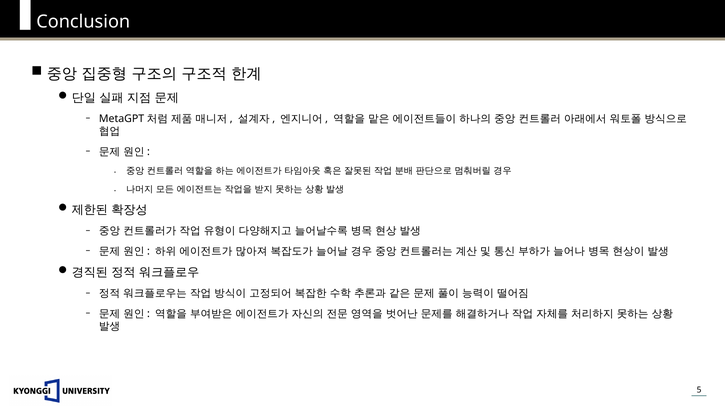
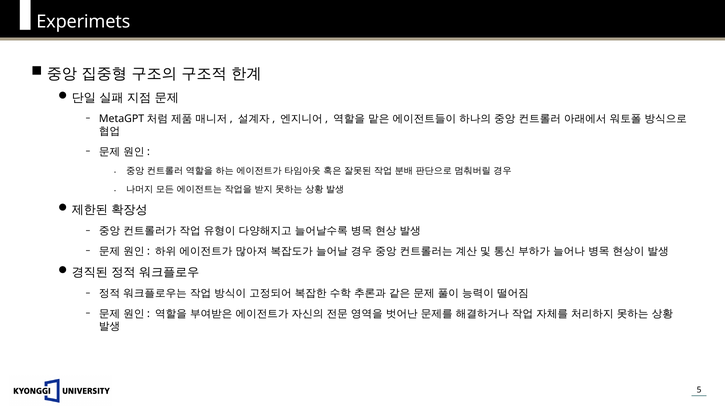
Conclusion: Conclusion -> Experimets
